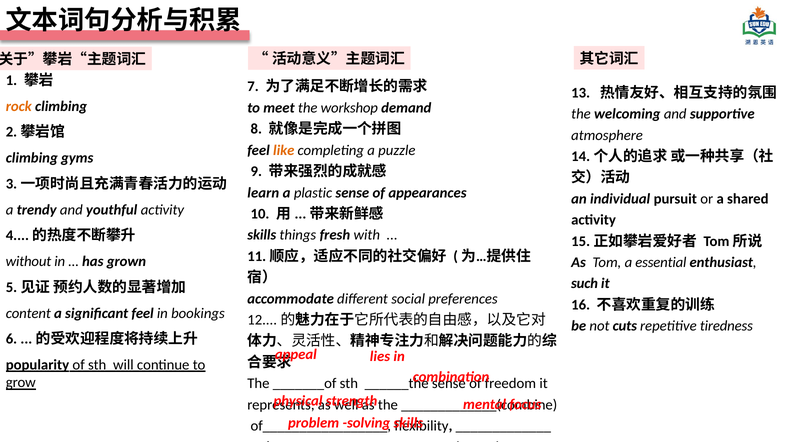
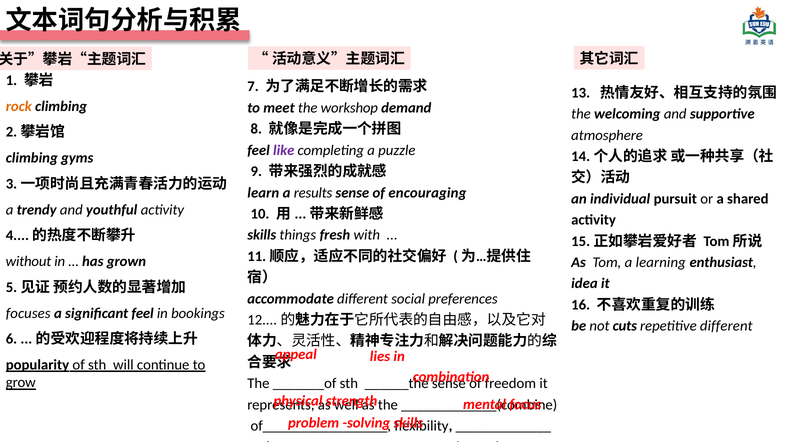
like colour: orange -> purple
plastic: plastic -> results
appearances: appearances -> encouraging
essential: essential -> learning
such: such -> idea
content: content -> focuses
repetitive tiredness: tiredness -> different
